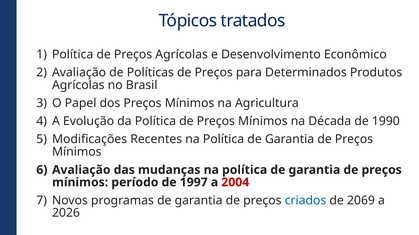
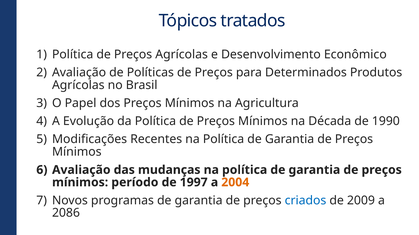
2004 colour: red -> orange
2069: 2069 -> 2009
2026: 2026 -> 2086
